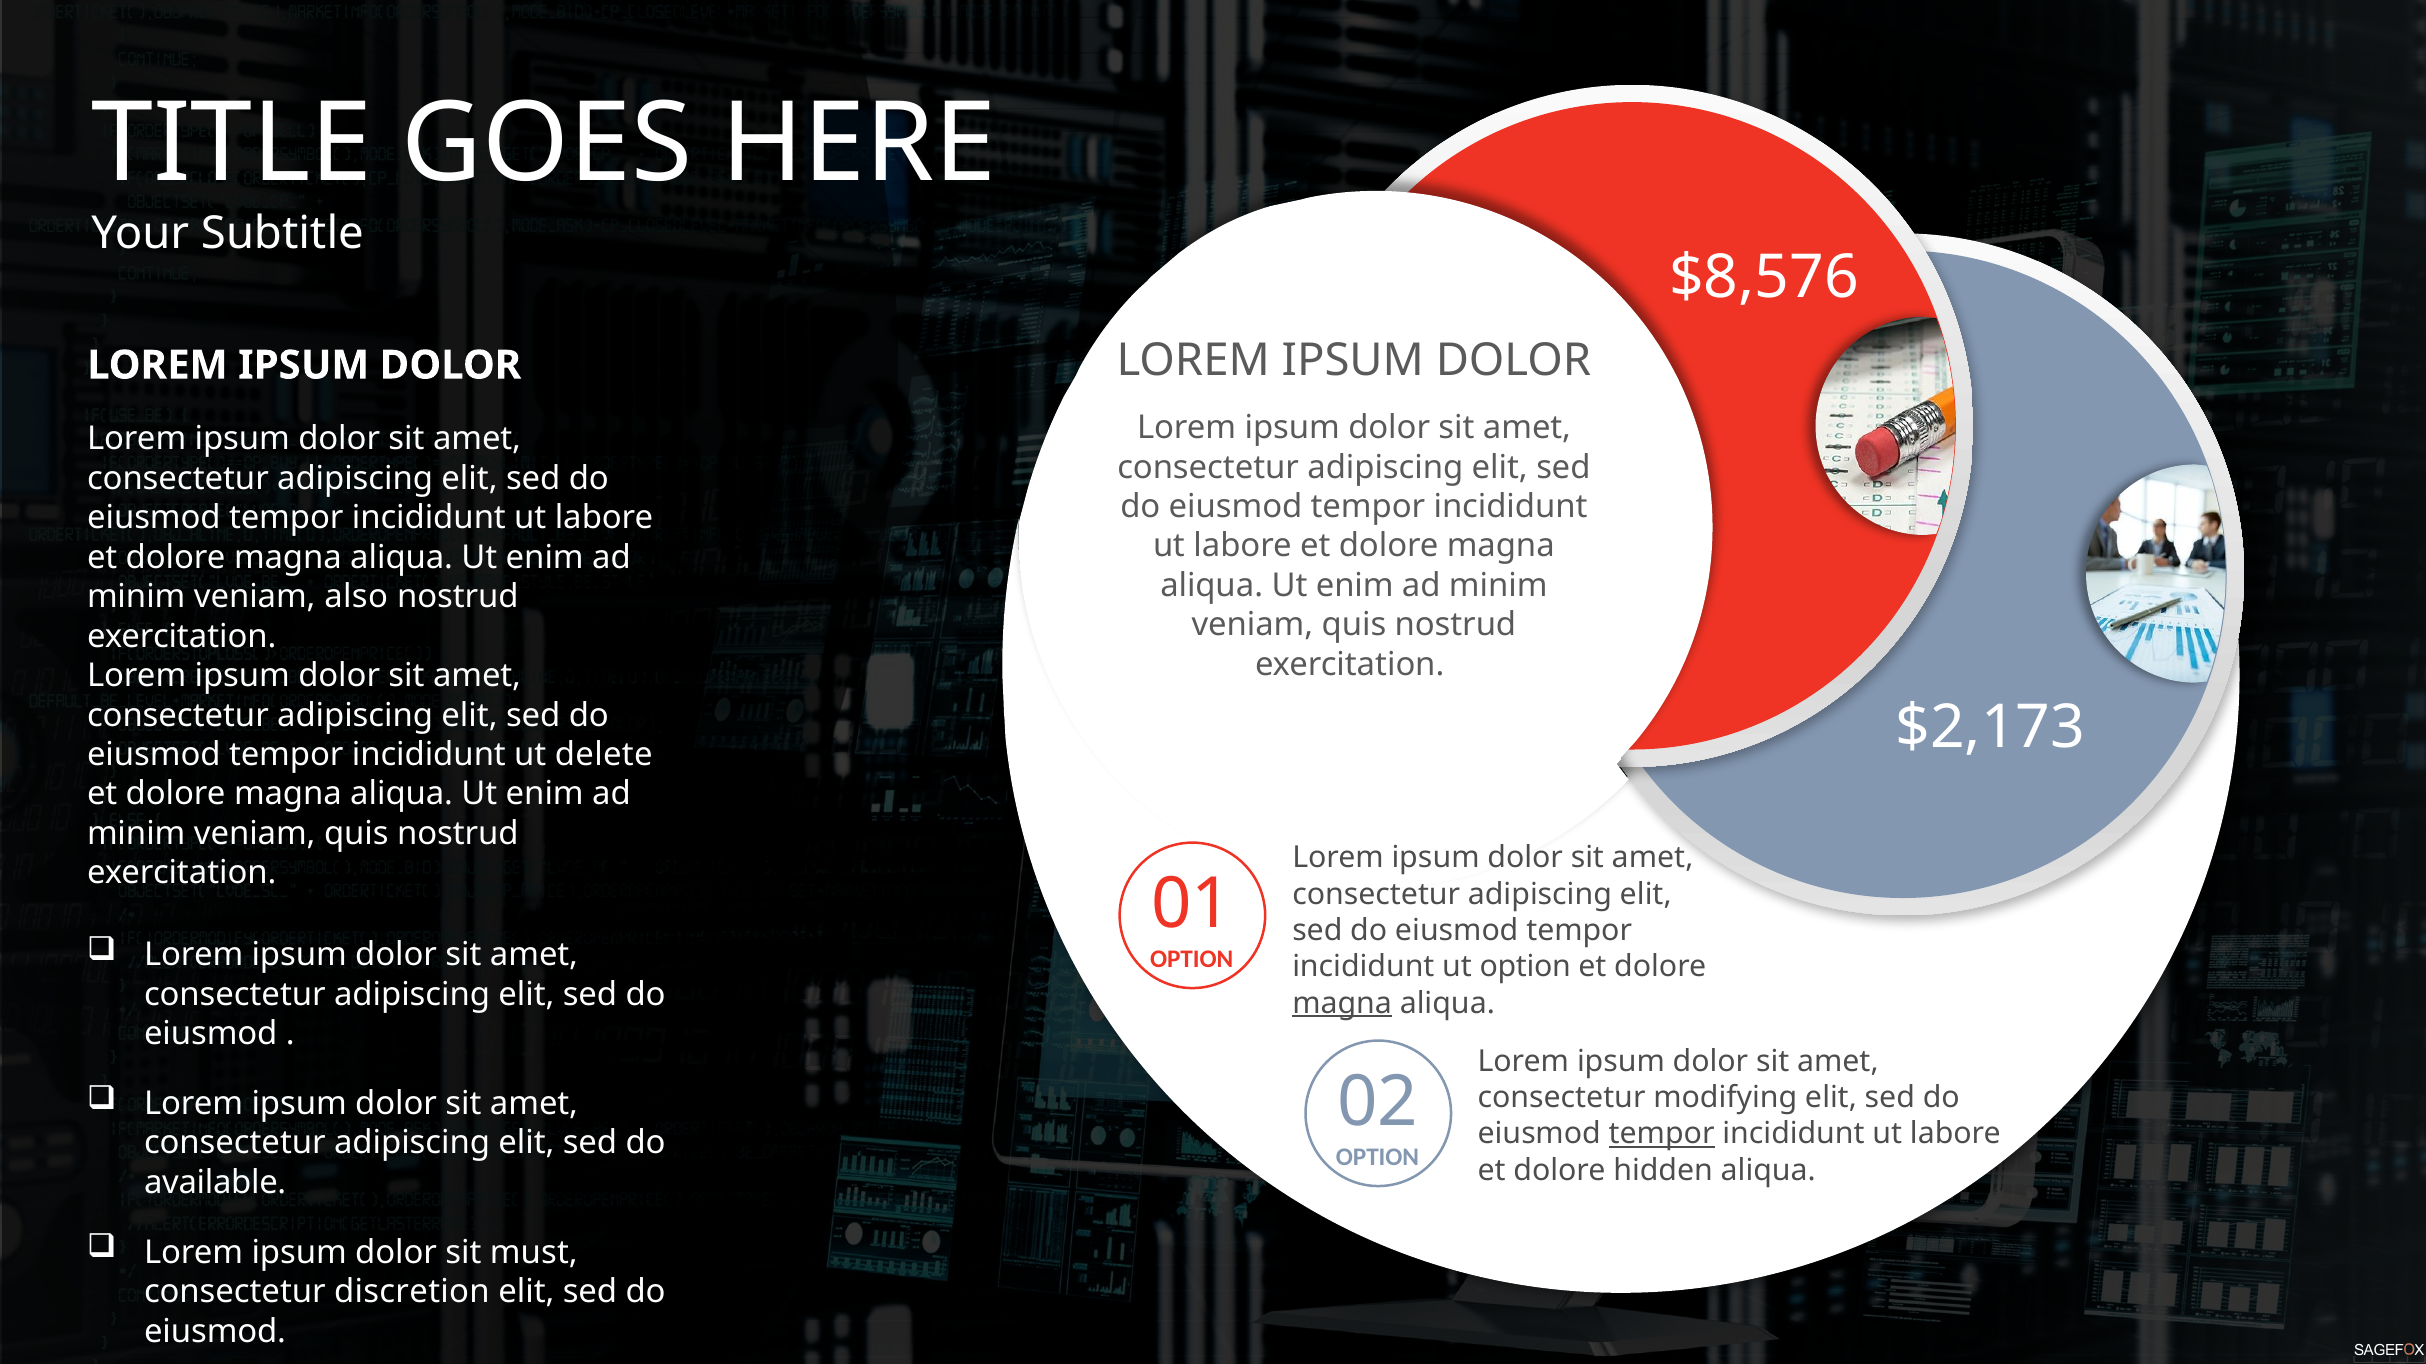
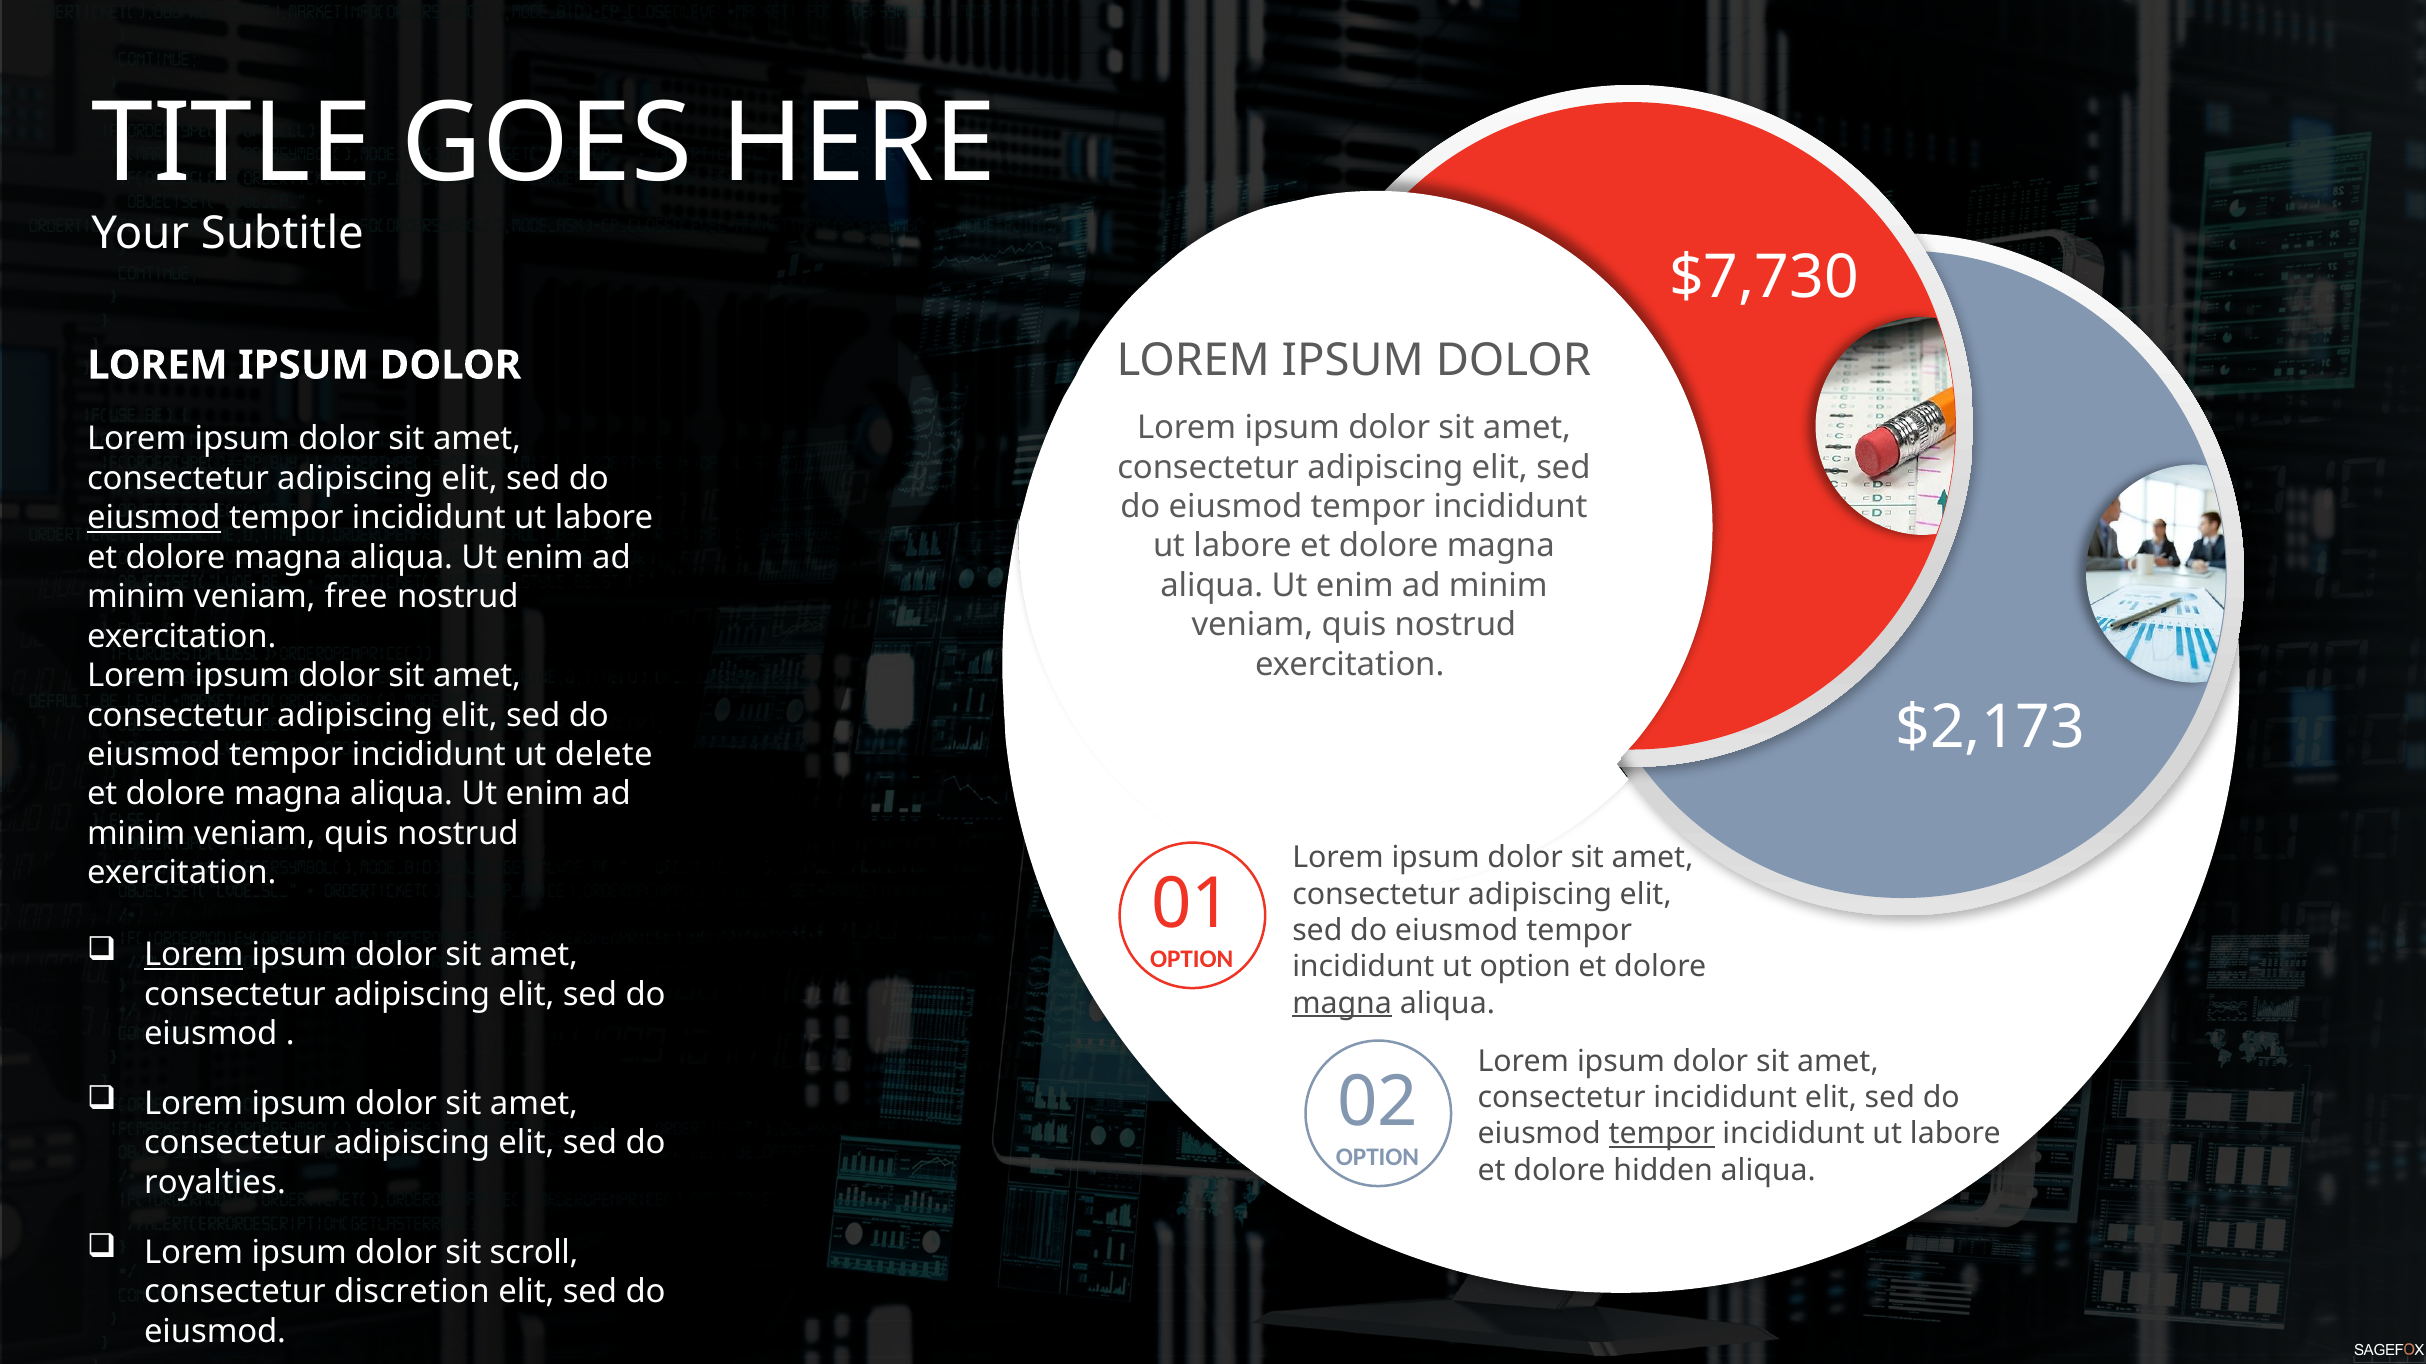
$8,576: $8,576 -> $7,730
eiusmod at (154, 518) underline: none -> present
also: also -> free
Lorem at (194, 955) underline: none -> present
consectetur modifying: modifying -> incididunt
available: available -> royalties
must: must -> scroll
